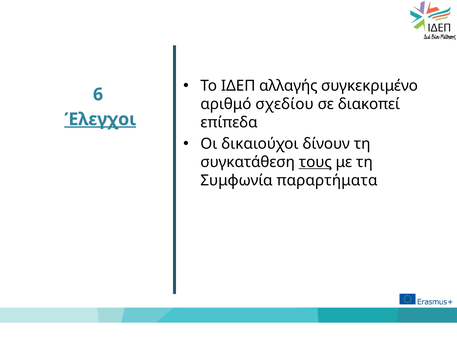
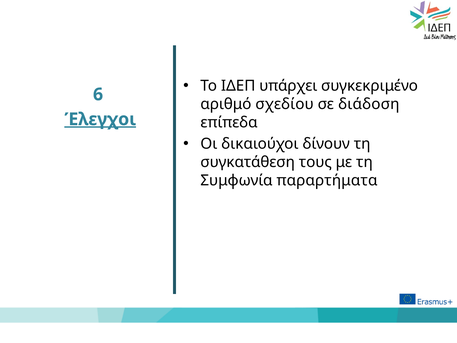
αλλαγής: αλλαγής -> υπάρχει
διακοπεί: διακοπεί -> διάδοση
τους underline: present -> none
